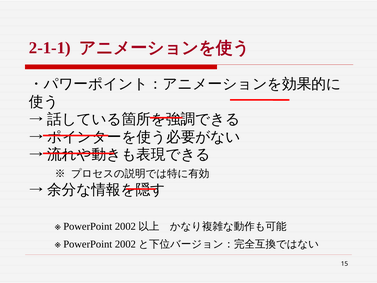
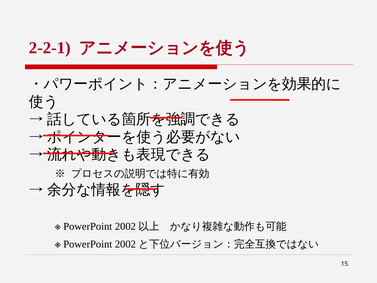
2-1-1: 2-1-1 -> 2-2-1
